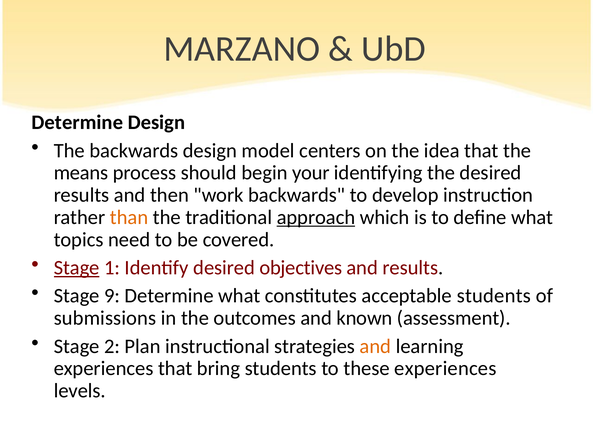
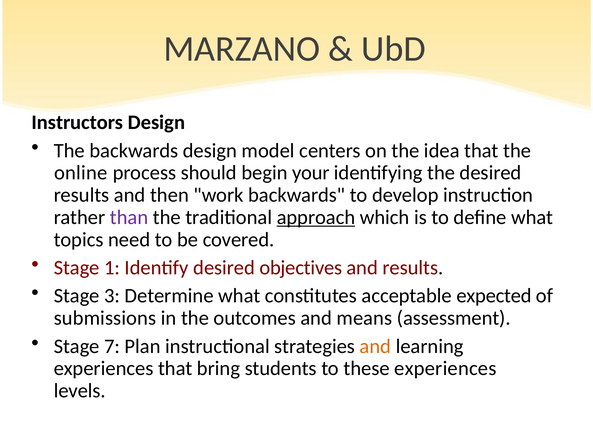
Determine at (77, 122): Determine -> Instructors
means: means -> online
than colour: orange -> purple
Stage at (77, 268) underline: present -> none
9: 9 -> 3
acceptable students: students -> expected
known: known -> means
2: 2 -> 7
